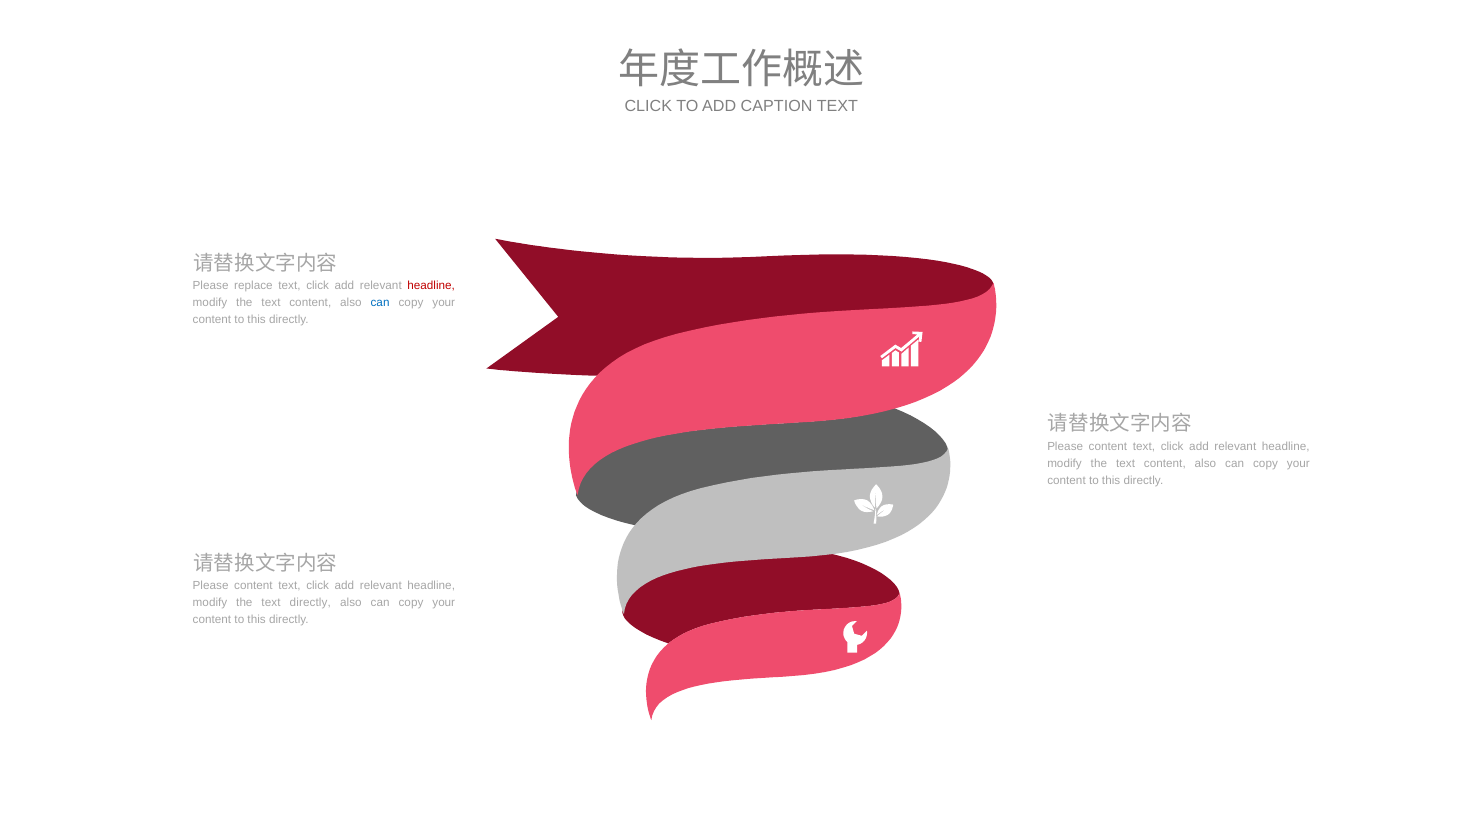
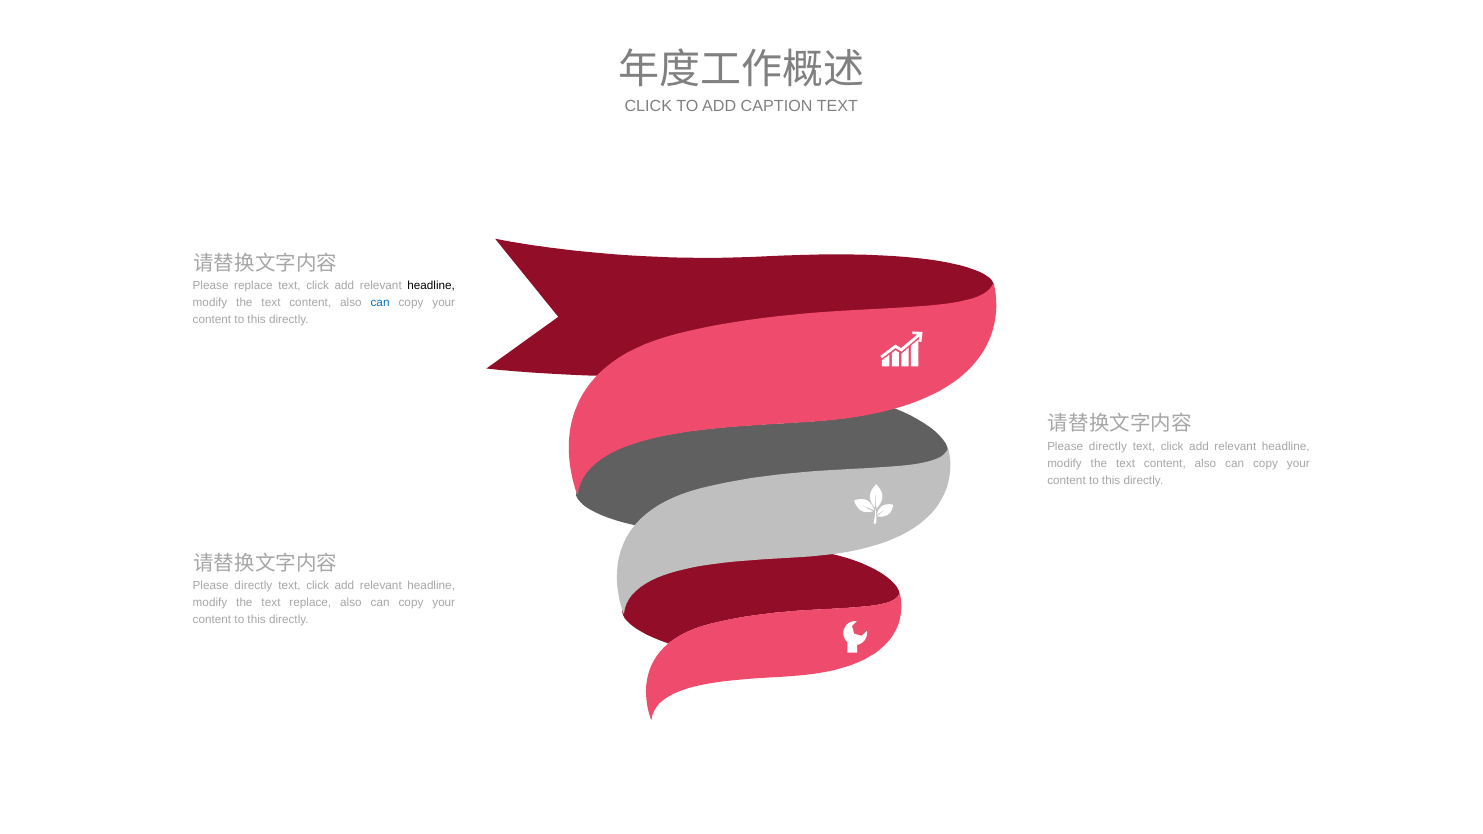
headline at (431, 286) colour: red -> black
content at (1108, 447): content -> directly
content at (253, 586): content -> directly
text directly: directly -> replace
